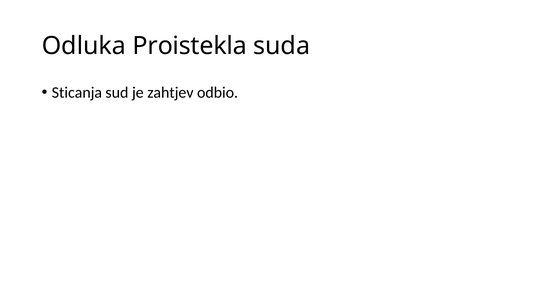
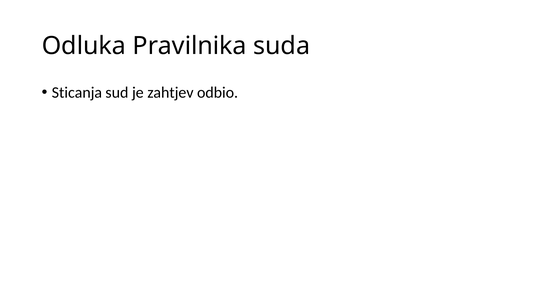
Proistekla: Proistekla -> Pravilnika
